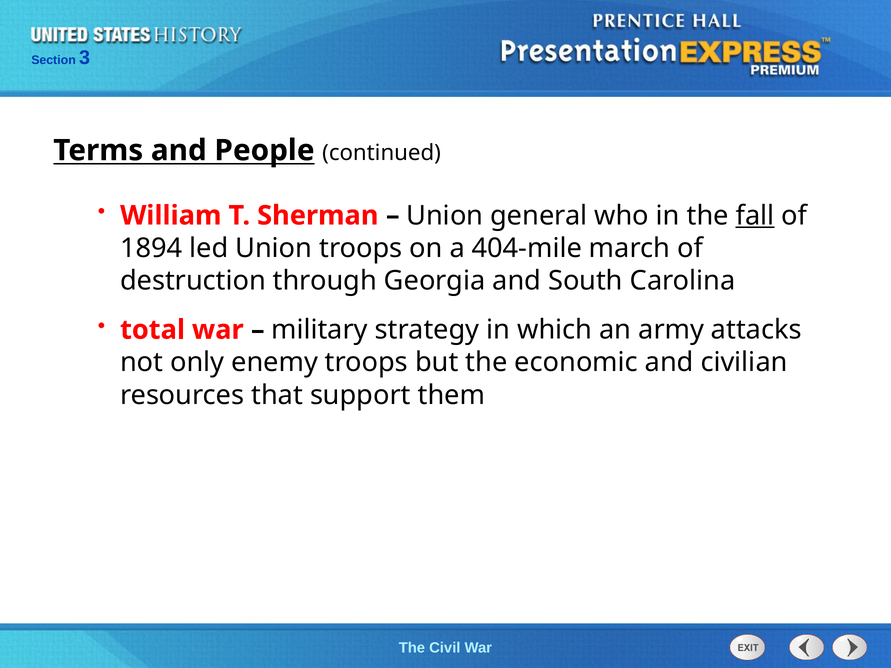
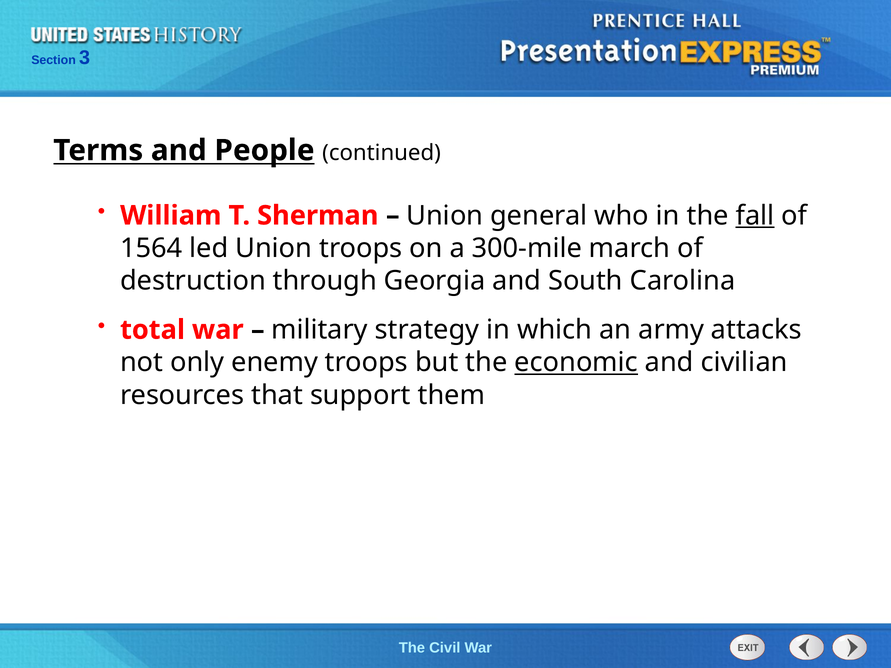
1894: 1894 -> 1564
404-mile: 404-mile -> 300-mile
economic underline: none -> present
